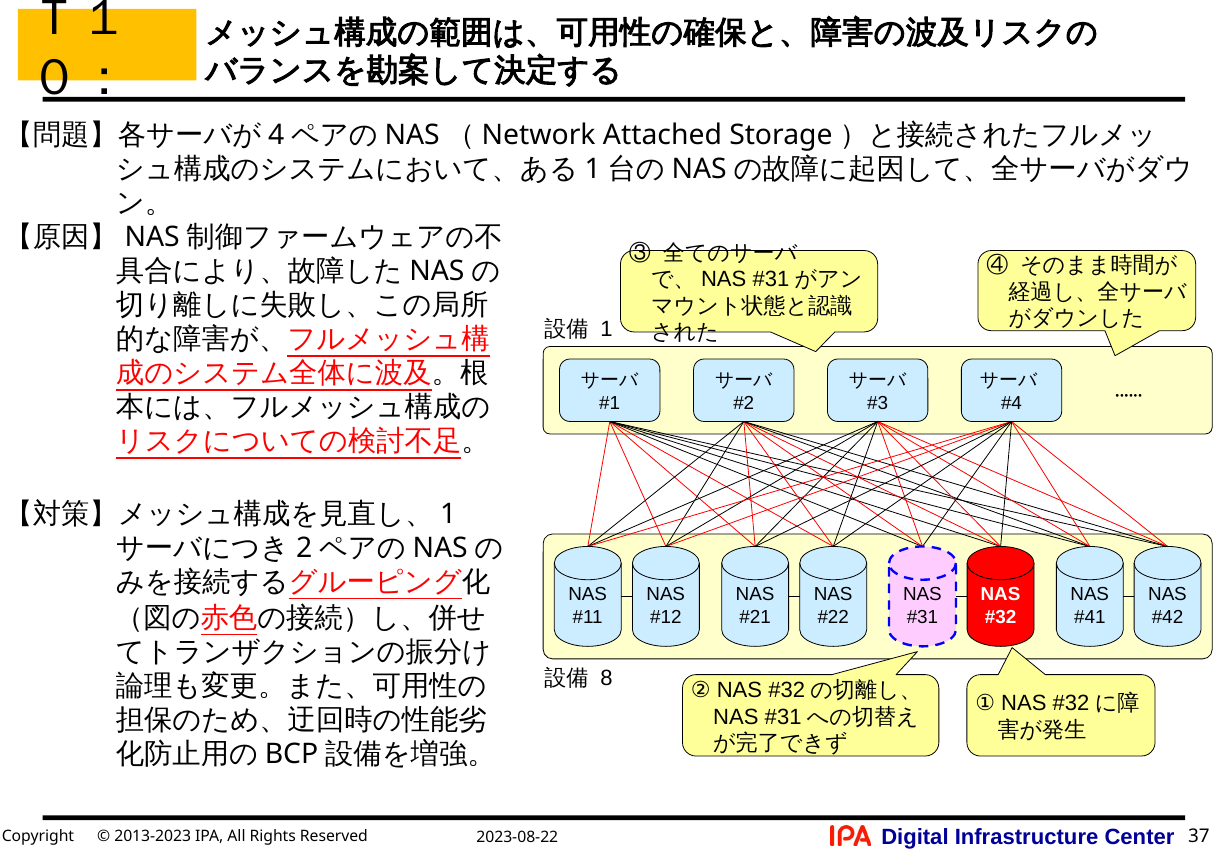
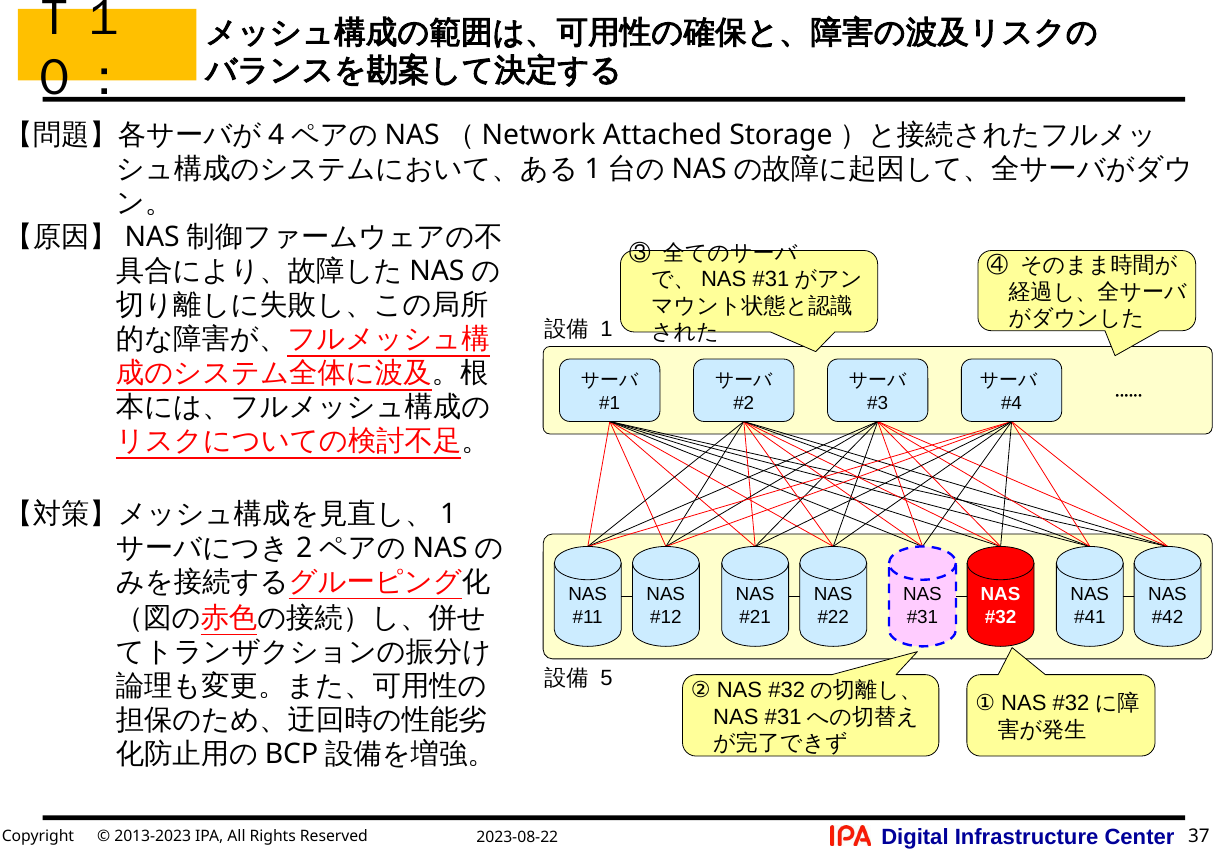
8: 8 -> 5
